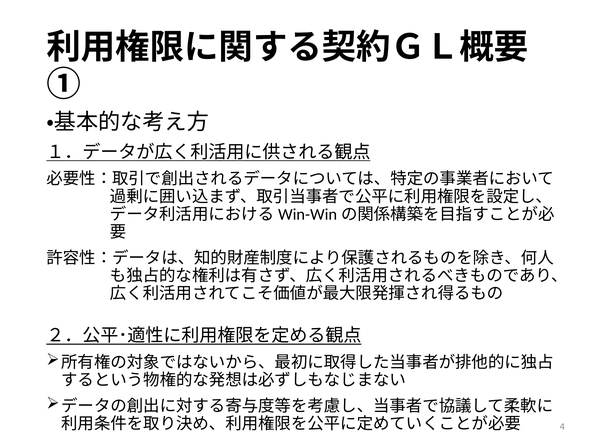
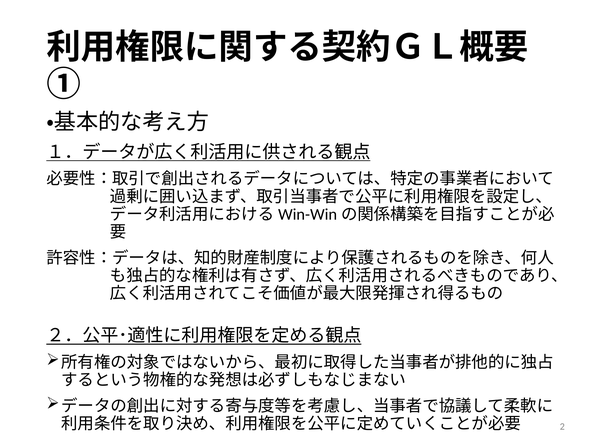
4: 4 -> 2
